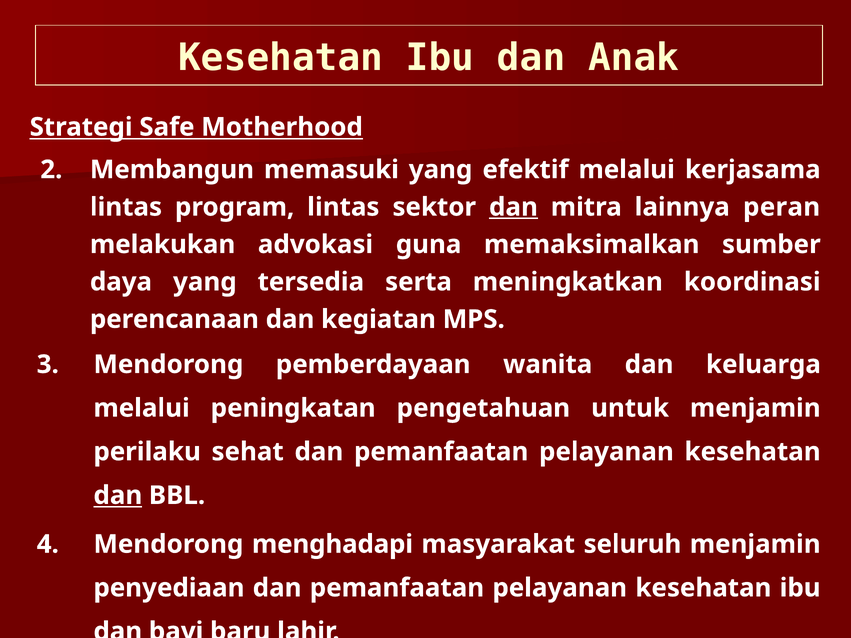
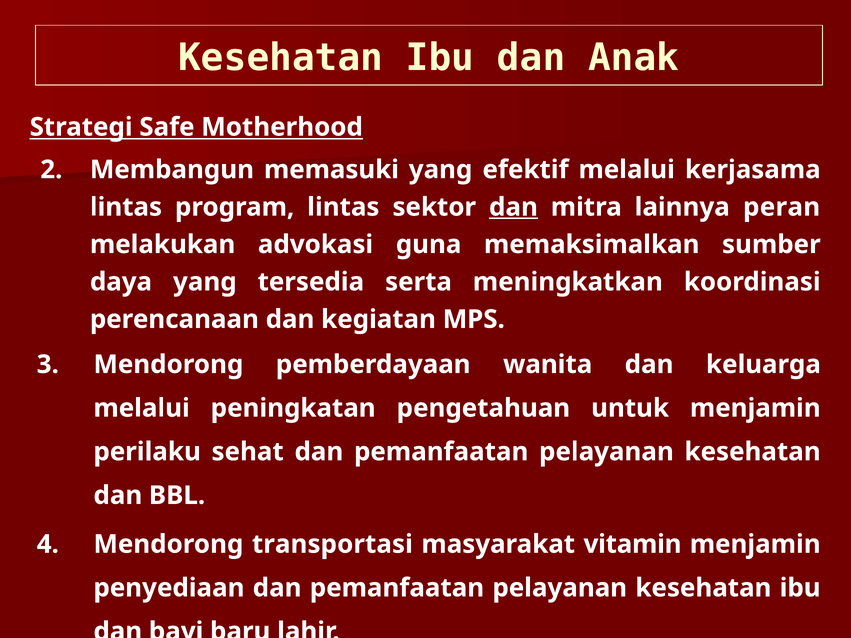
dan at (118, 496) underline: present -> none
menghadapi: menghadapi -> transportasi
seluruh: seluruh -> vitamin
